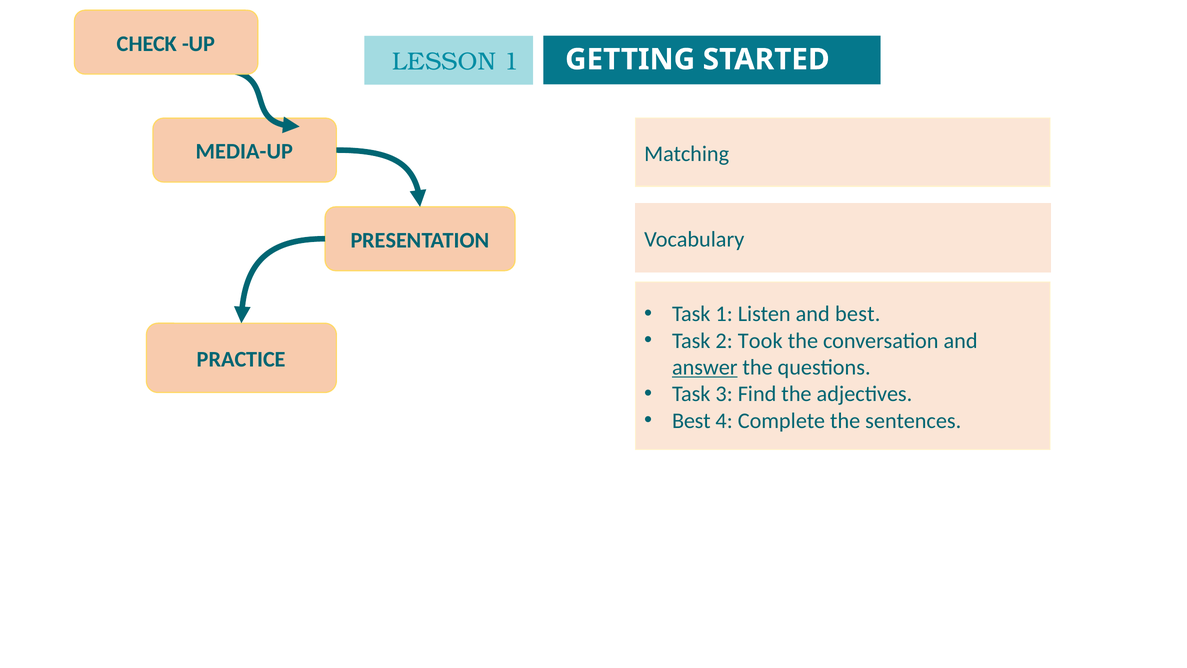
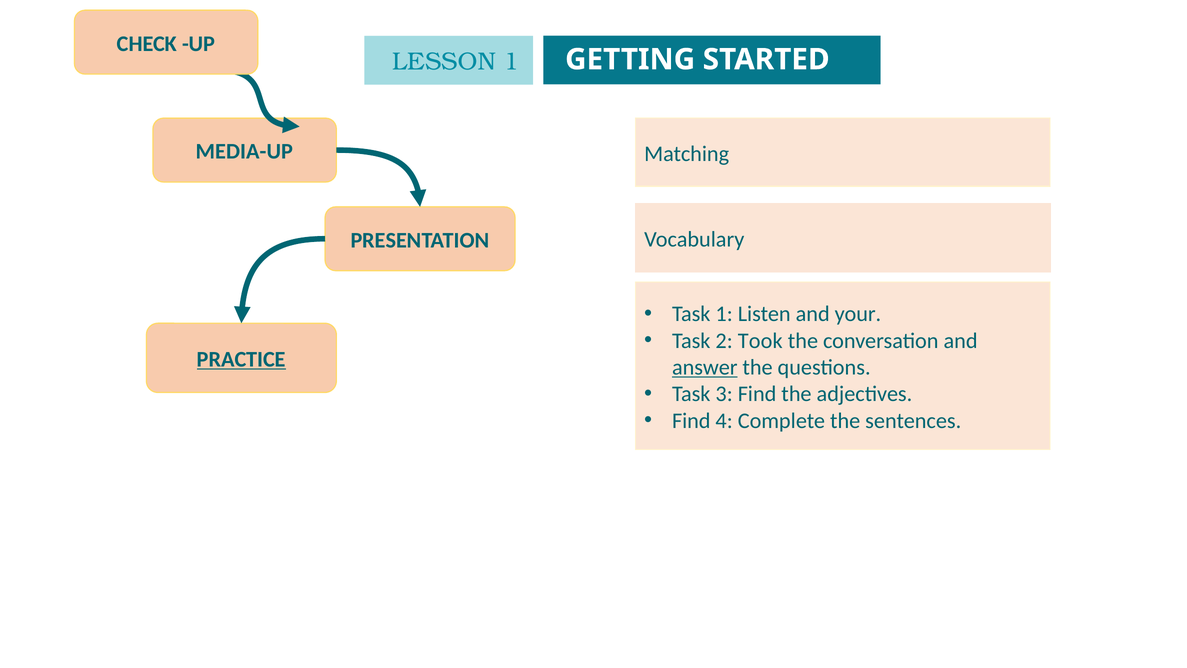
and best: best -> your
PRACTICE underline: none -> present
Best at (691, 421): Best -> Find
